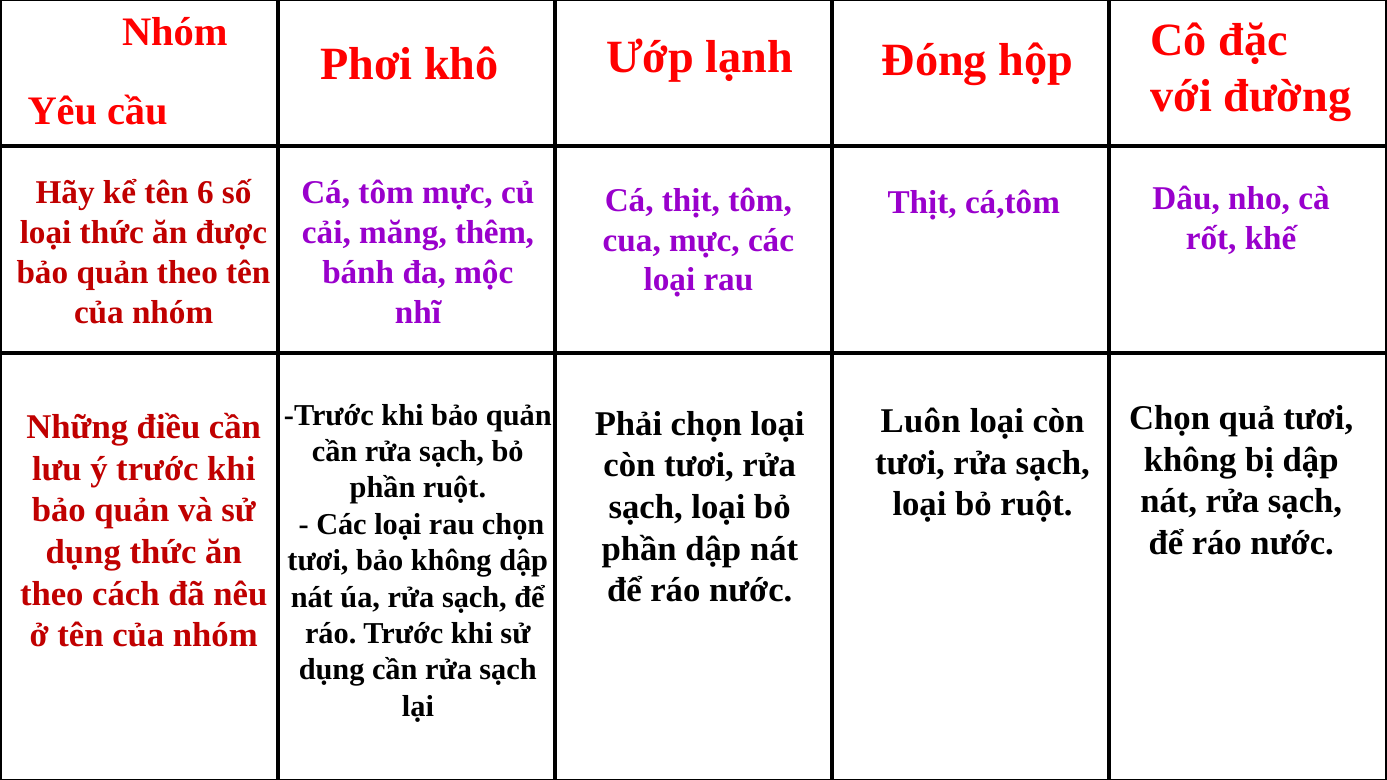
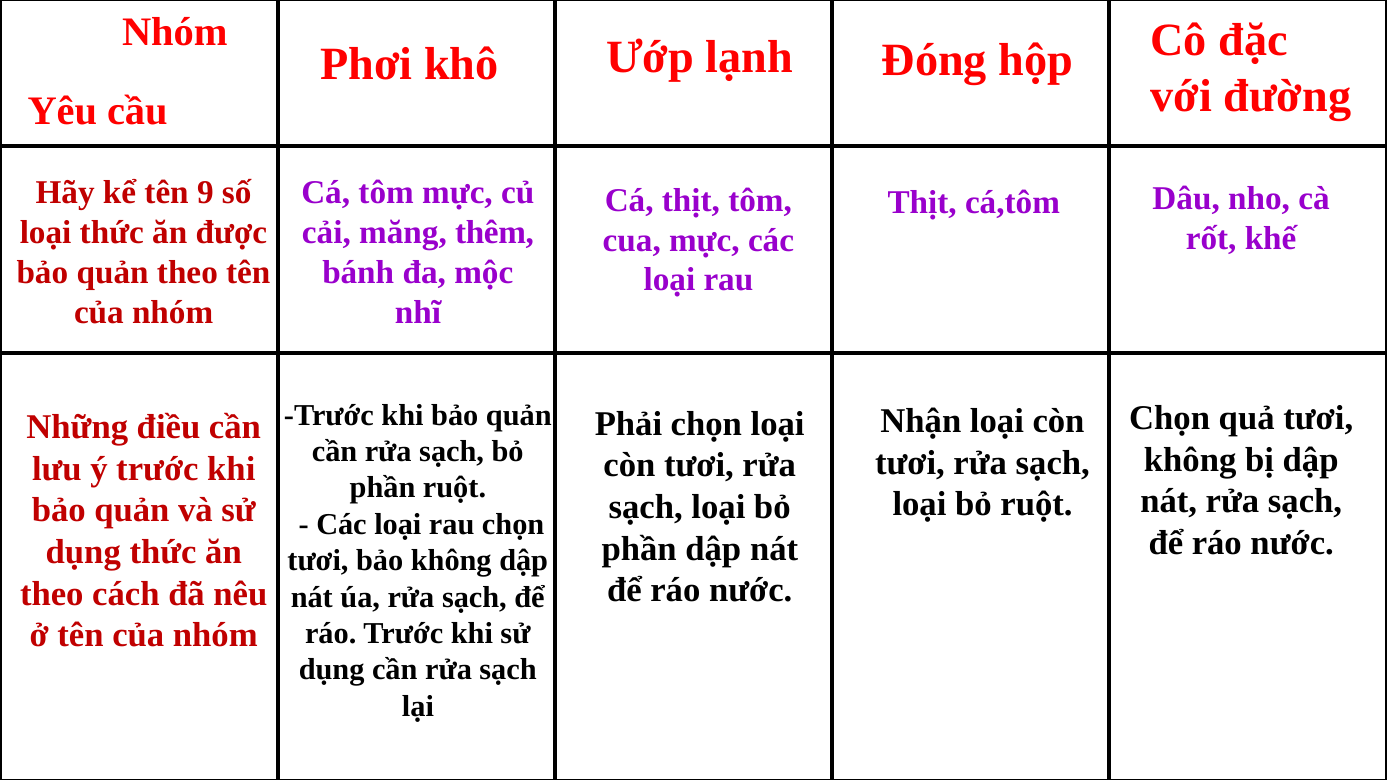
6: 6 -> 9
Luôn: Luôn -> Nhận
